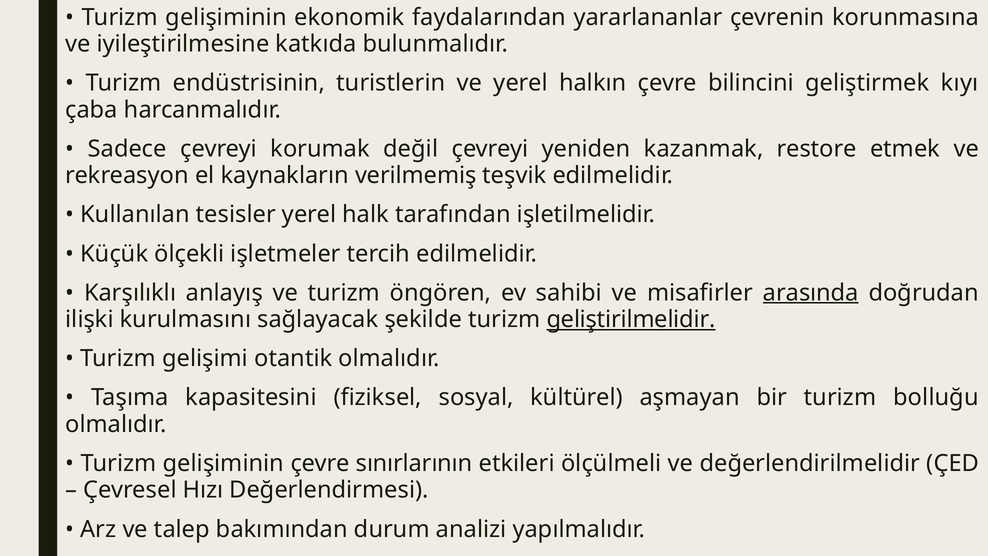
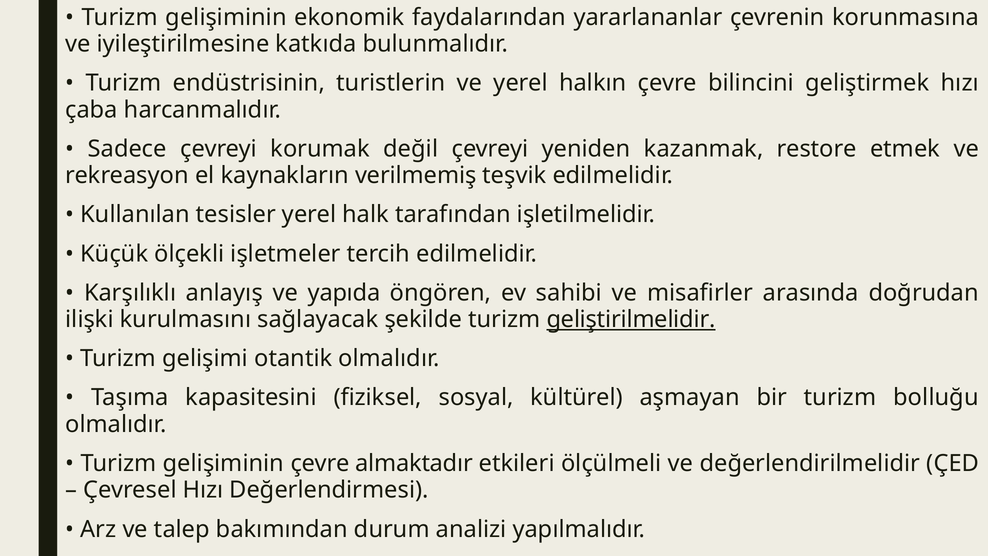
geliştirmek kıyı: kıyı -> hızı
ve turizm: turizm -> yapıda
arasında underline: present -> none
sınırlarının: sınırlarının -> almaktadır
